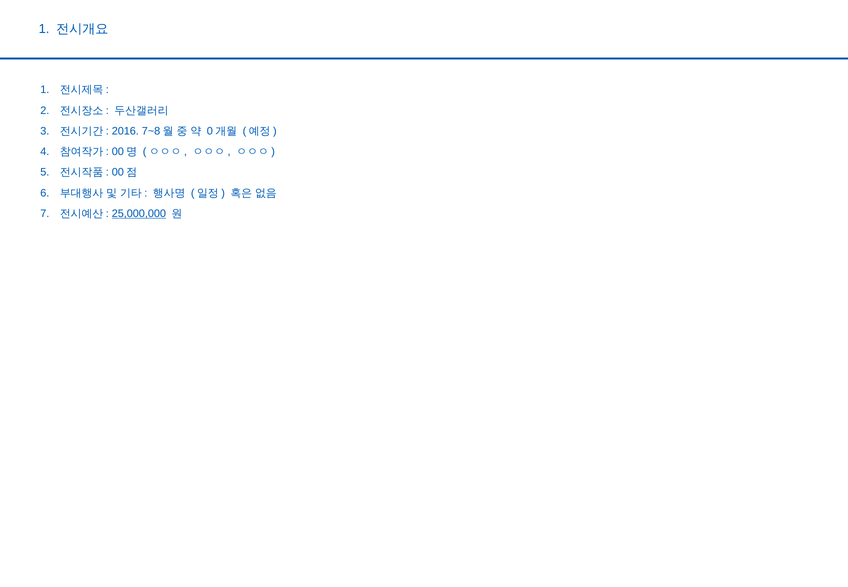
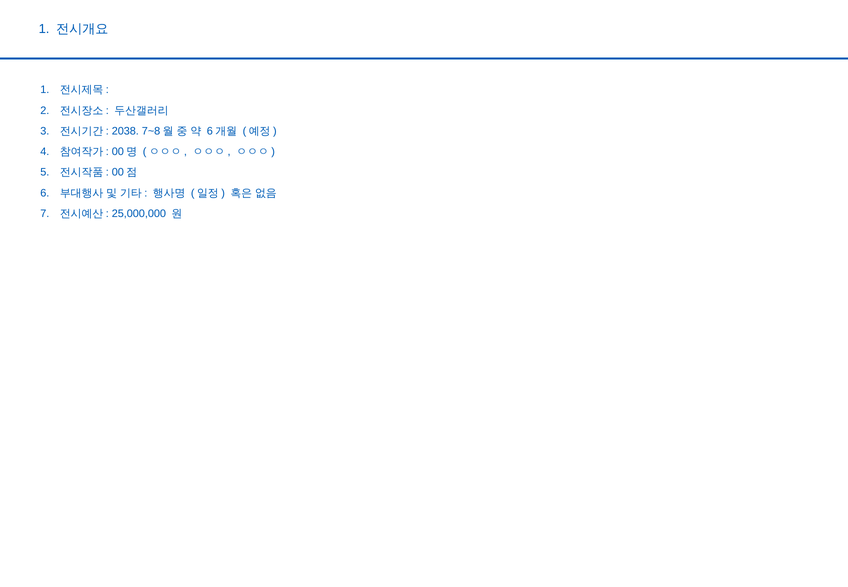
2016: 2016 -> 2038
0 at (210, 131): 0 -> 6
25,000,000 underline: present -> none
